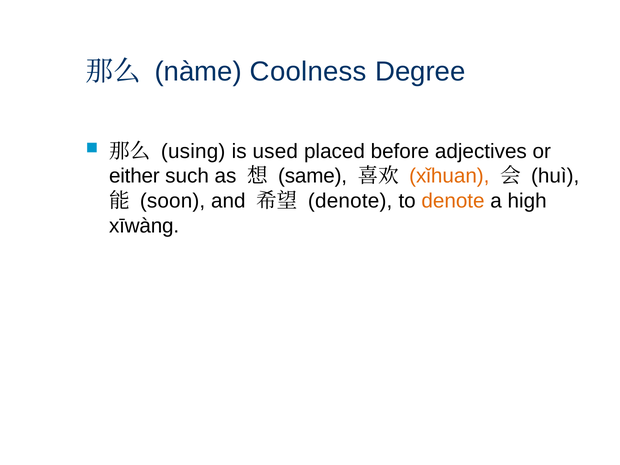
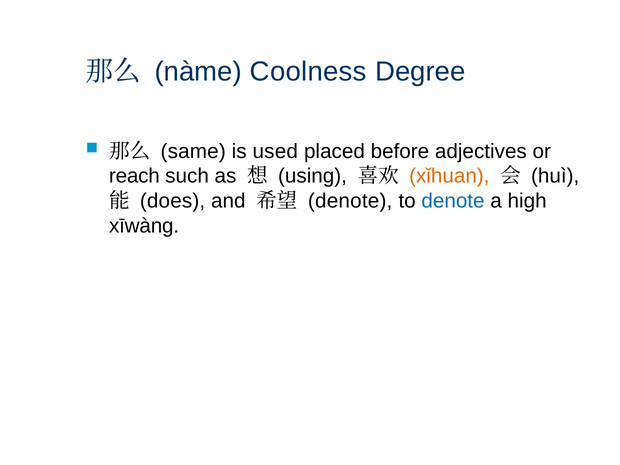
using: using -> same
either: either -> reach
same: same -> using
soon: soon -> does
denote at (453, 201) colour: orange -> blue
